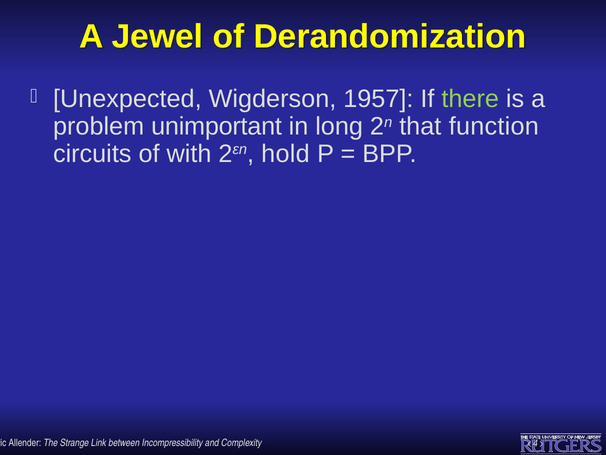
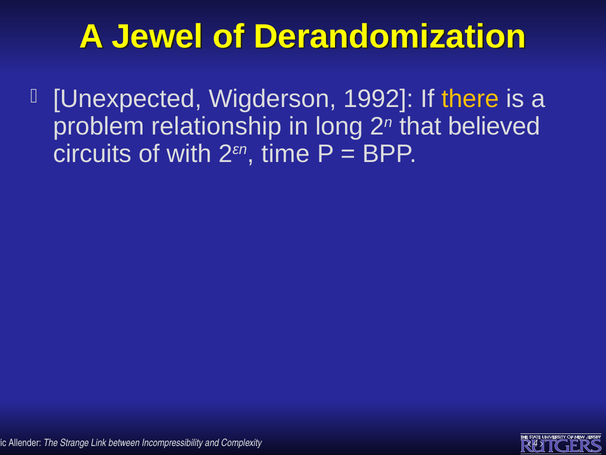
1957: 1957 -> 1992
there colour: light green -> yellow
unimportant: unimportant -> relationship
function: function -> believed
hold: hold -> time
